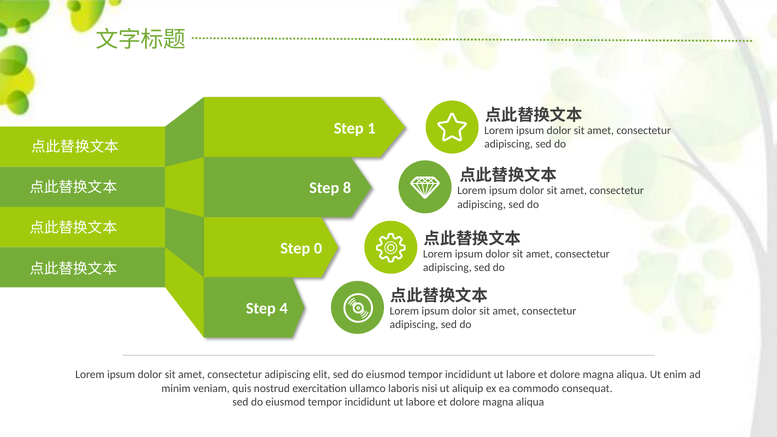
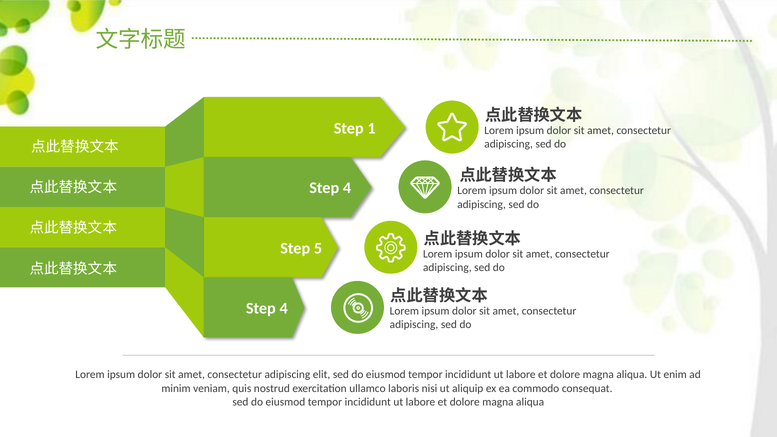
8 at (347, 188): 8 -> 4
0: 0 -> 5
